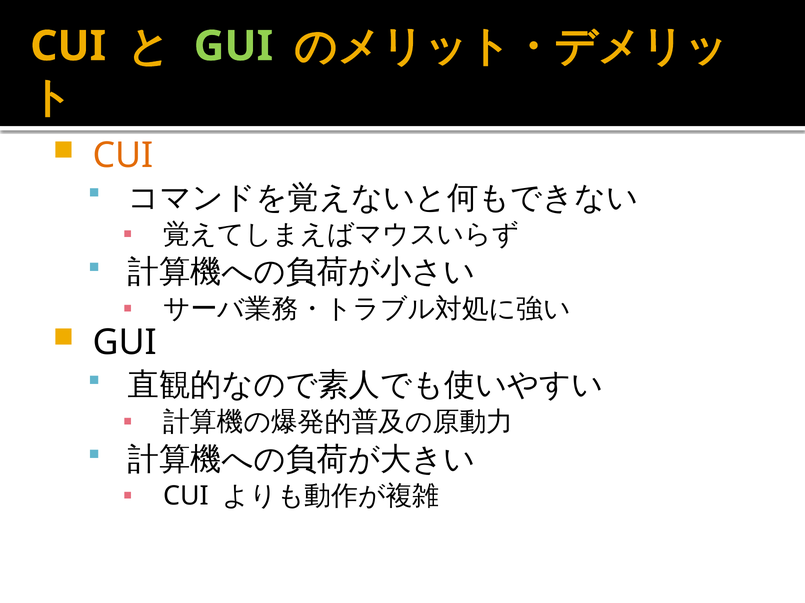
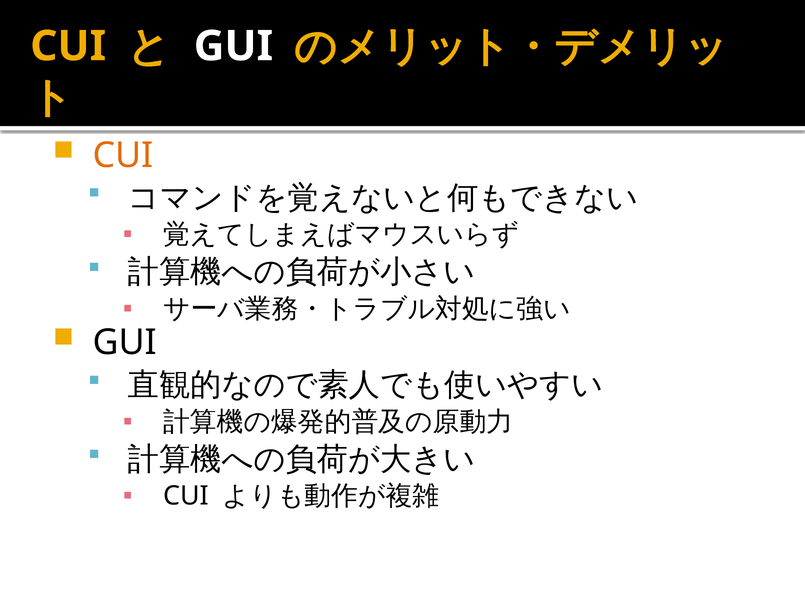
GUI at (233, 46) colour: light green -> white
